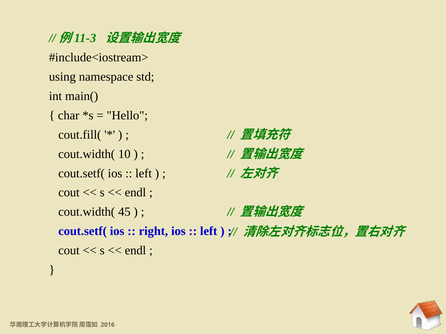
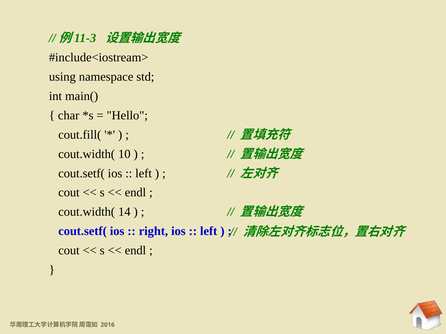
45: 45 -> 14
